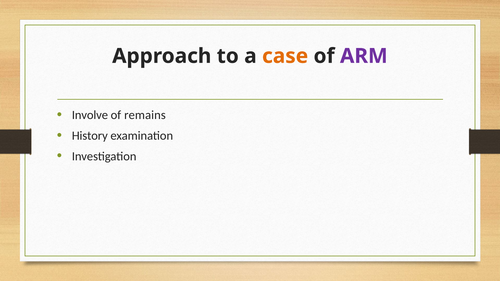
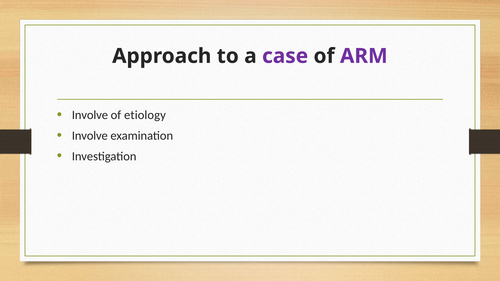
case colour: orange -> purple
remains: remains -> etiology
History at (90, 136): History -> Involve
